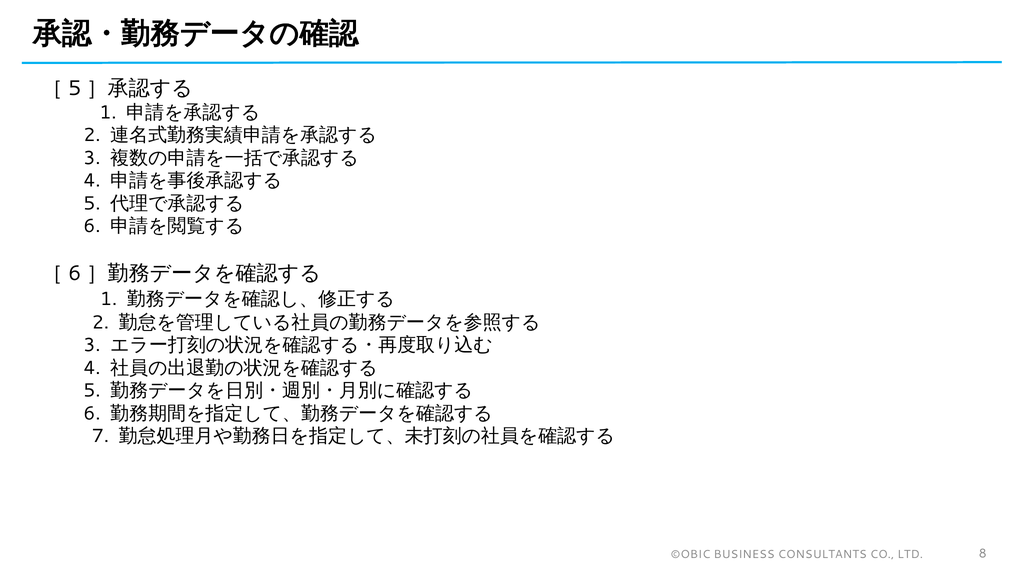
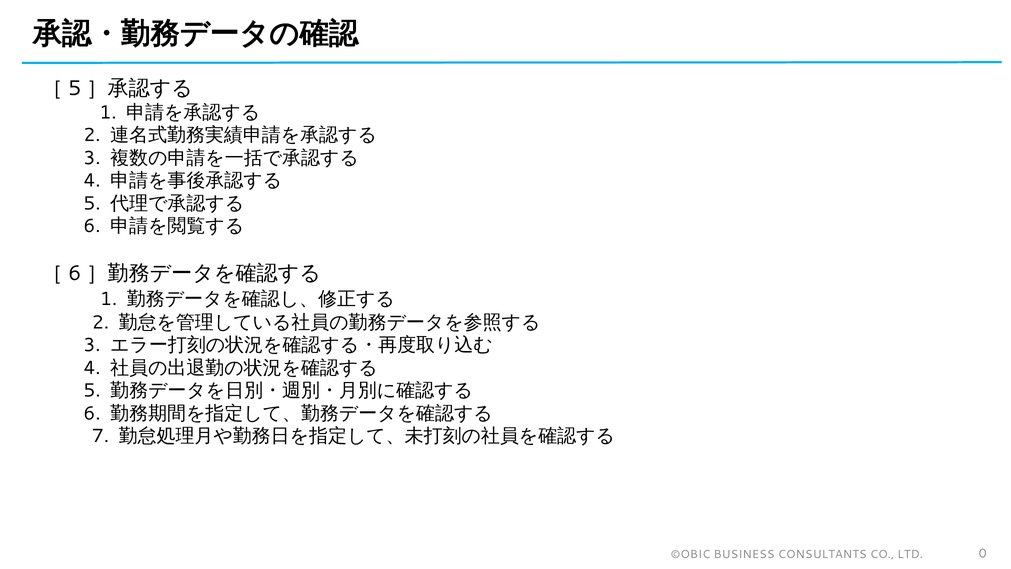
8: 8 -> 0
